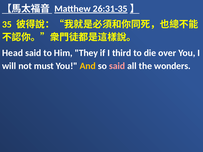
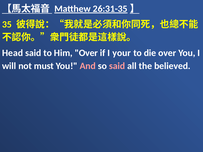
Him They: They -> Over
third: third -> your
And colour: yellow -> pink
wonders: wonders -> believed
